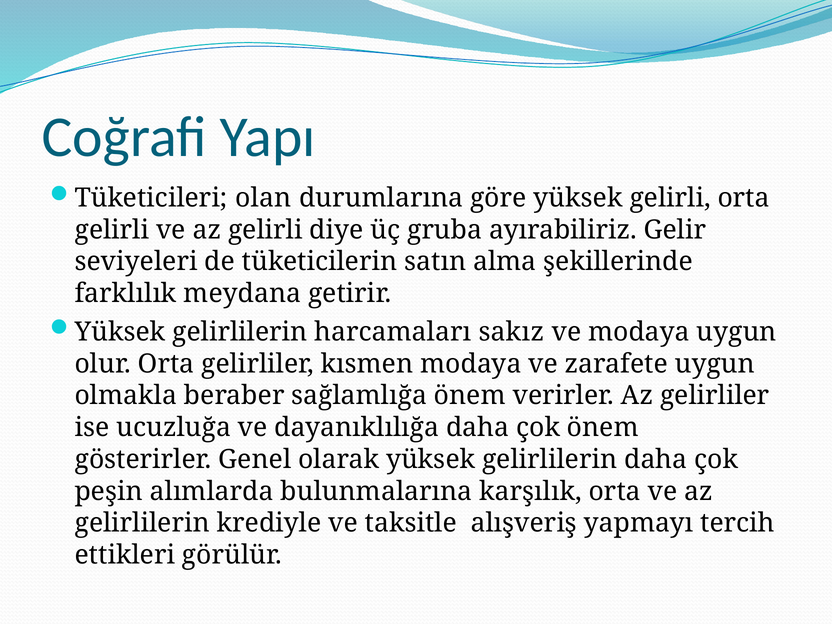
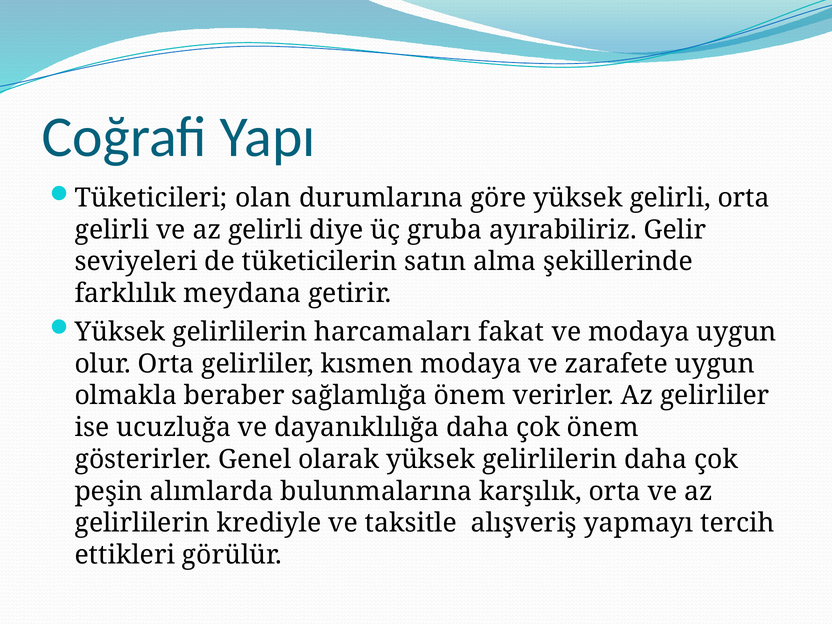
sakız: sakız -> fakat
